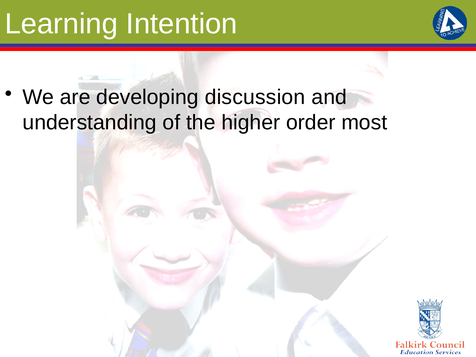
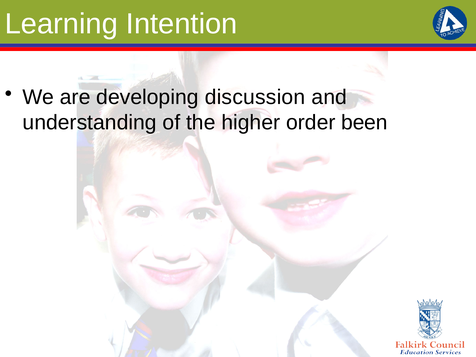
most: most -> been
